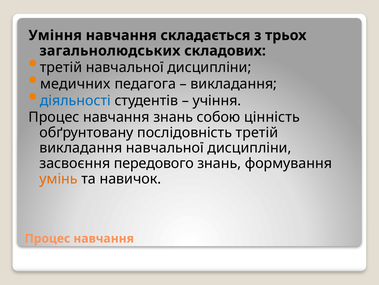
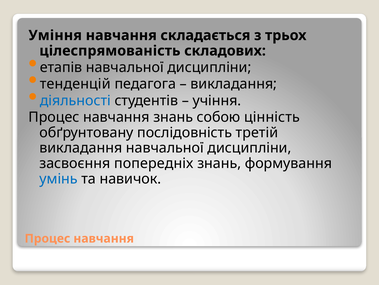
загальнолюдських: загальнолюдських -> цілеспрямованість
третій at (61, 67): третій -> етапів
медичних: медичних -> тенденцій
передового: передового -> попередніх
умінь colour: orange -> blue
